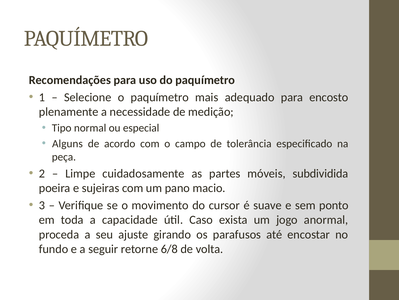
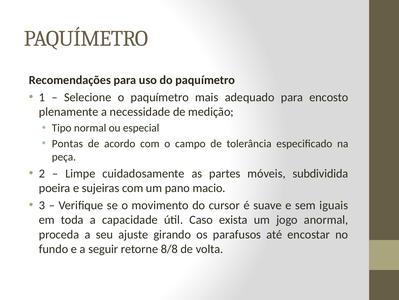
Alguns: Alguns -> Pontas
ponto: ponto -> iguais
6/8: 6/8 -> 8/8
